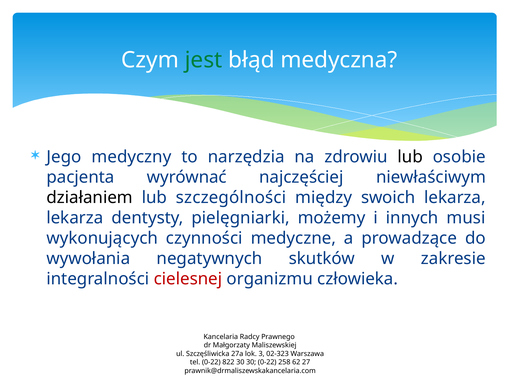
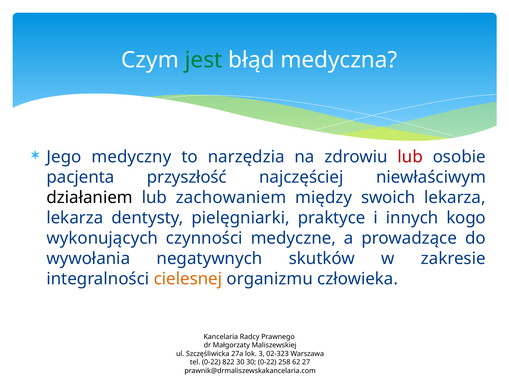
lub at (410, 157) colour: black -> red
wyrównać: wyrównać -> przyszłość
szczególności: szczególności -> zachowaniem
możemy: możemy -> praktyce
musi: musi -> kogo
cielesnej colour: red -> orange
